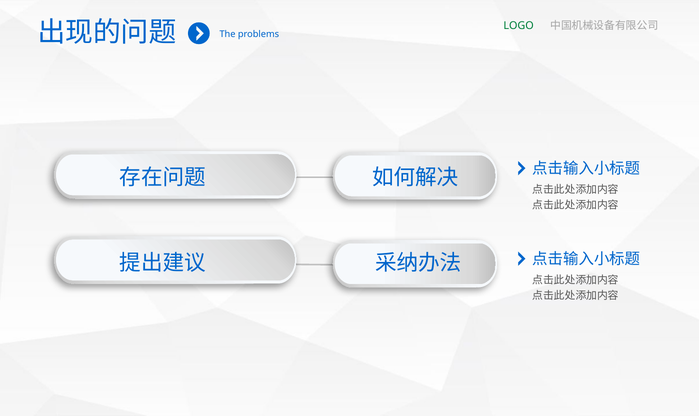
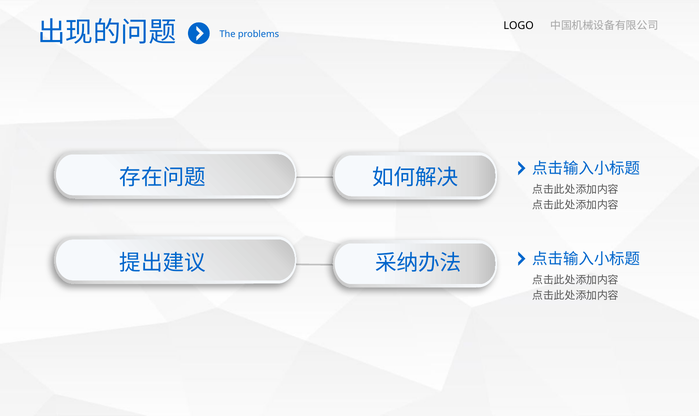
LOGO colour: green -> black
